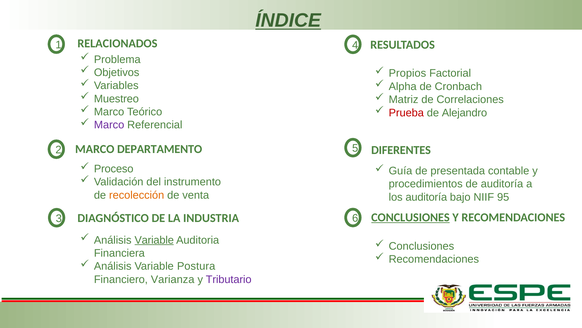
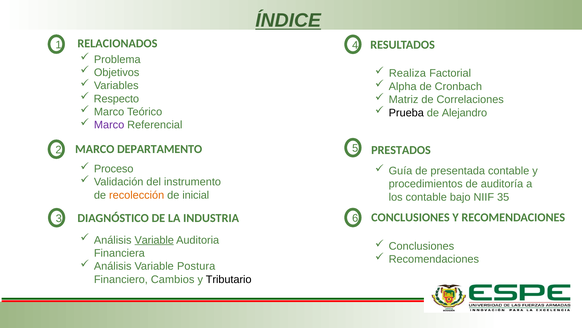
Propios: Propios -> Realiza
Muestreo: Muestreo -> Respecto
Prueba colour: red -> black
DIFERENTES: DIFERENTES -> PRESTADOS
venta: venta -> inicial
los auditoría: auditoría -> contable
95: 95 -> 35
CONCLUSIONES at (410, 217) underline: present -> none
Varianza: Varianza -> Cambios
Tributario colour: purple -> black
